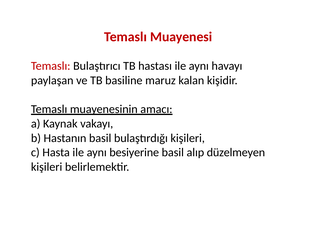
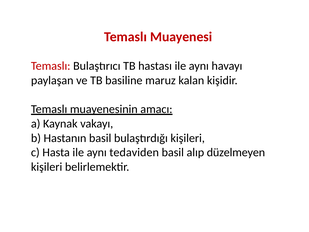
besiyerine: besiyerine -> tedaviden
